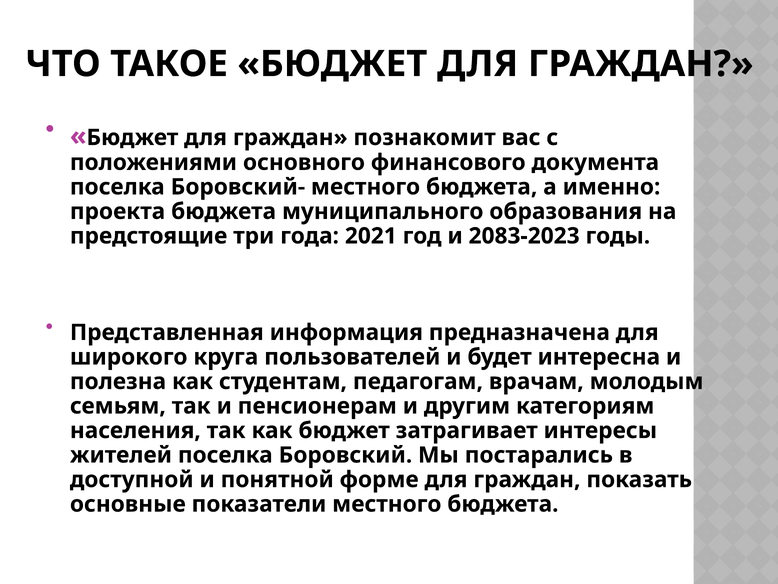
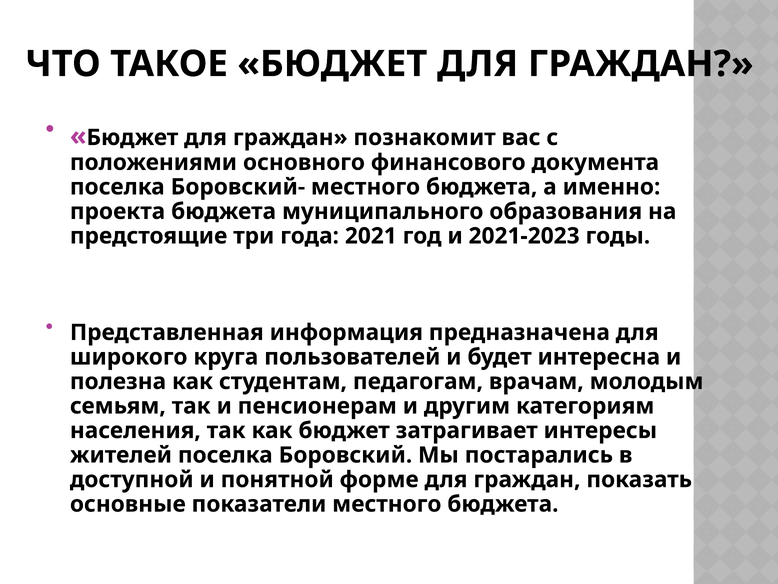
2083-2023: 2083-2023 -> 2021-2023
